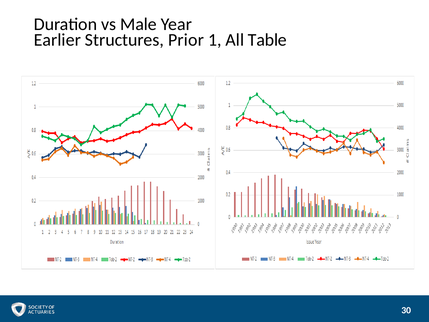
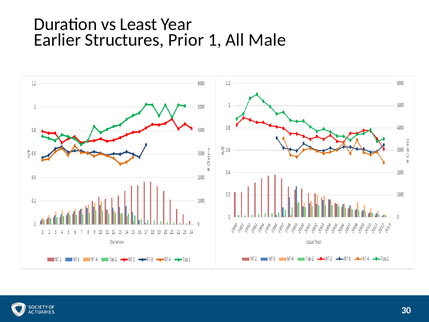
Male: Male -> Least
Table: Table -> Male
